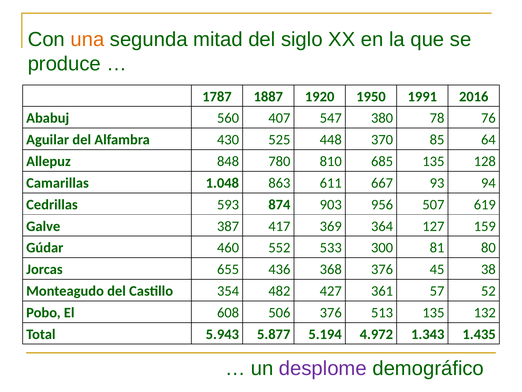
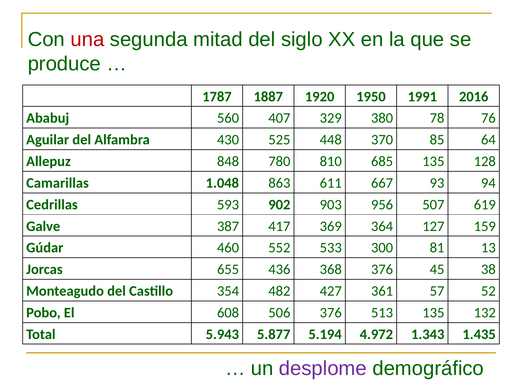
una colour: orange -> red
547: 547 -> 329
874: 874 -> 902
80: 80 -> 13
